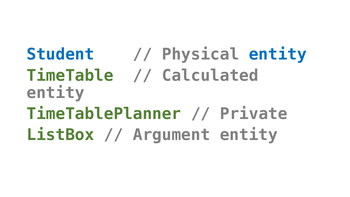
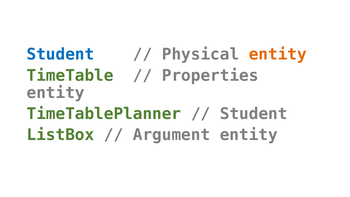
entity at (278, 54) colour: blue -> orange
Calculated: Calculated -> Properties
Private at (254, 114): Private -> Student
